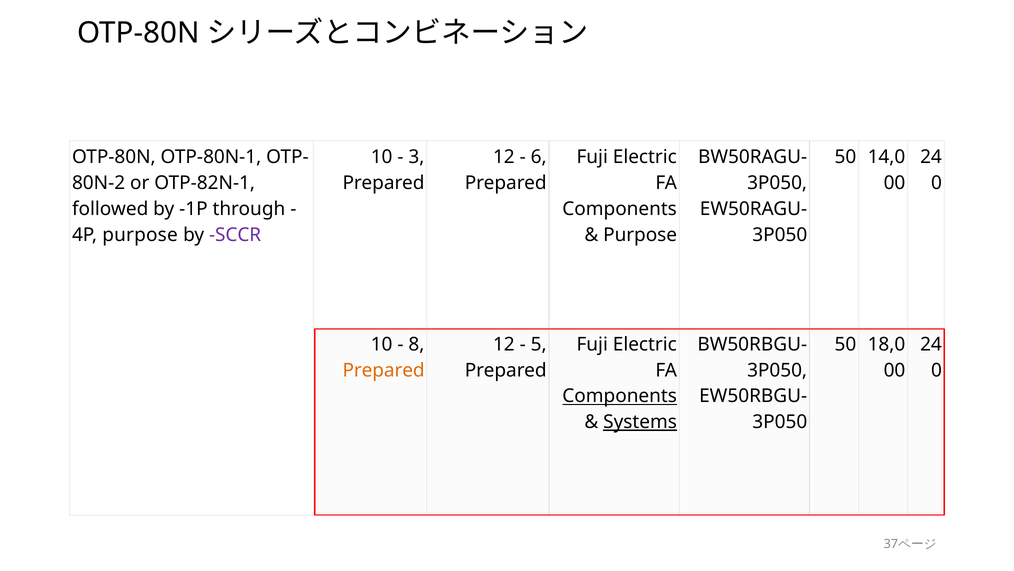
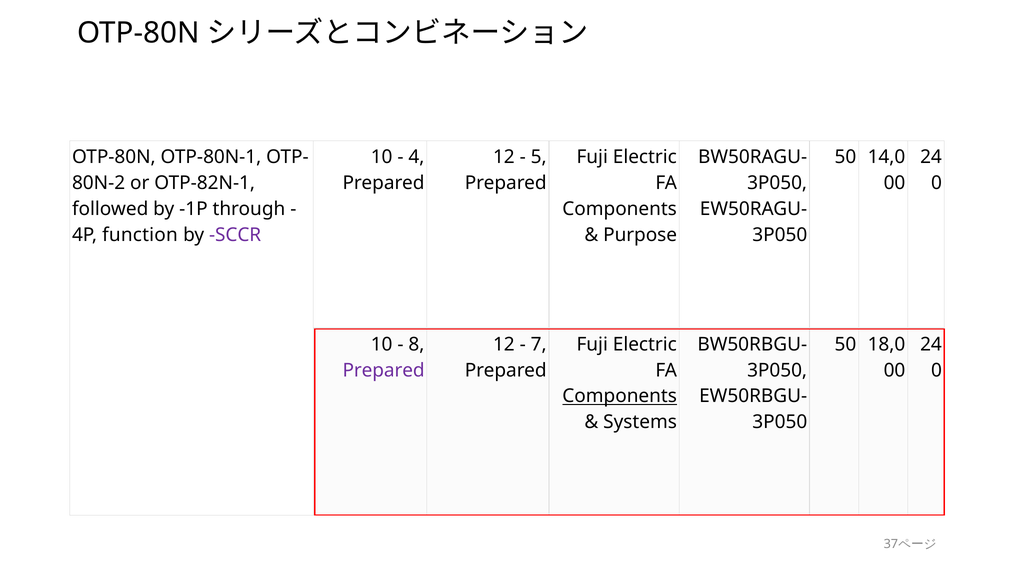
3: 3 -> 4
6: 6 -> 5
purpose at (140, 235): purpose -> function
5: 5 -> 7
Prepared at (384, 370) colour: orange -> purple
Systems underline: present -> none
